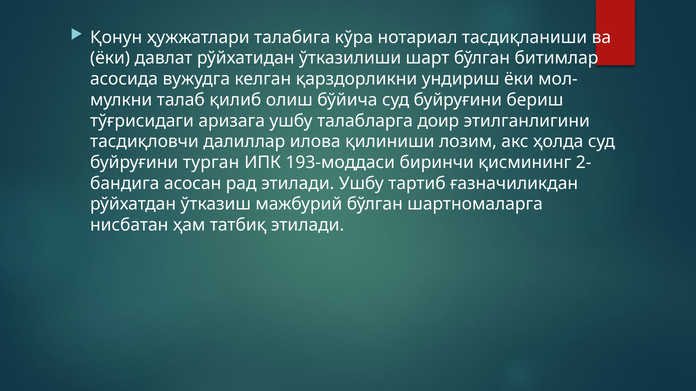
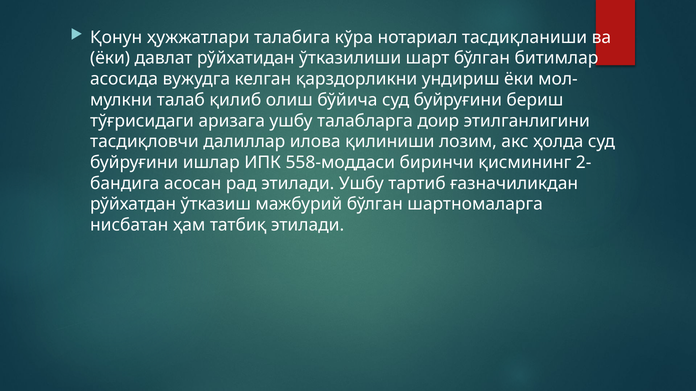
турган: турган -> ишлар
193-моддаси: 193-моддаси -> 558-моддаси
